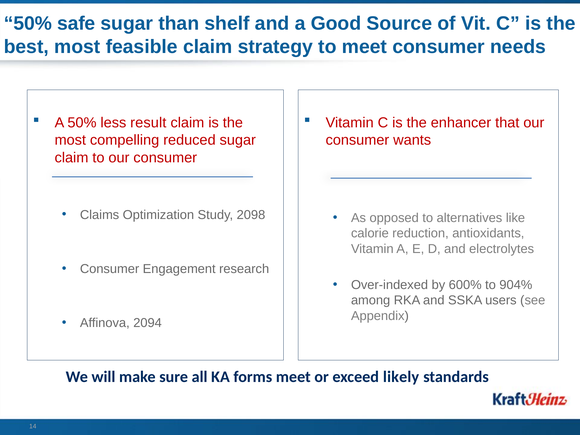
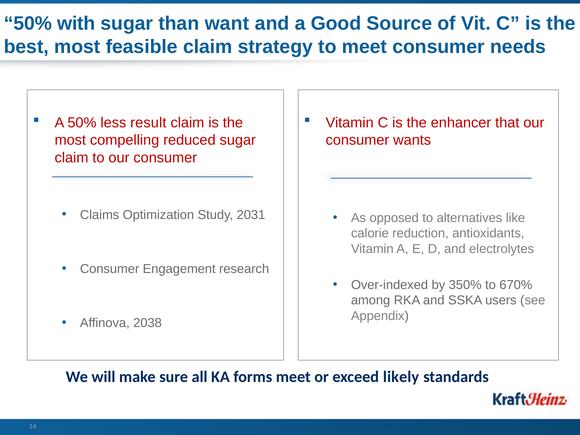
safe: safe -> with
shelf: shelf -> want
2098: 2098 -> 2031
600%: 600% -> 350%
904%: 904% -> 670%
2094: 2094 -> 2038
